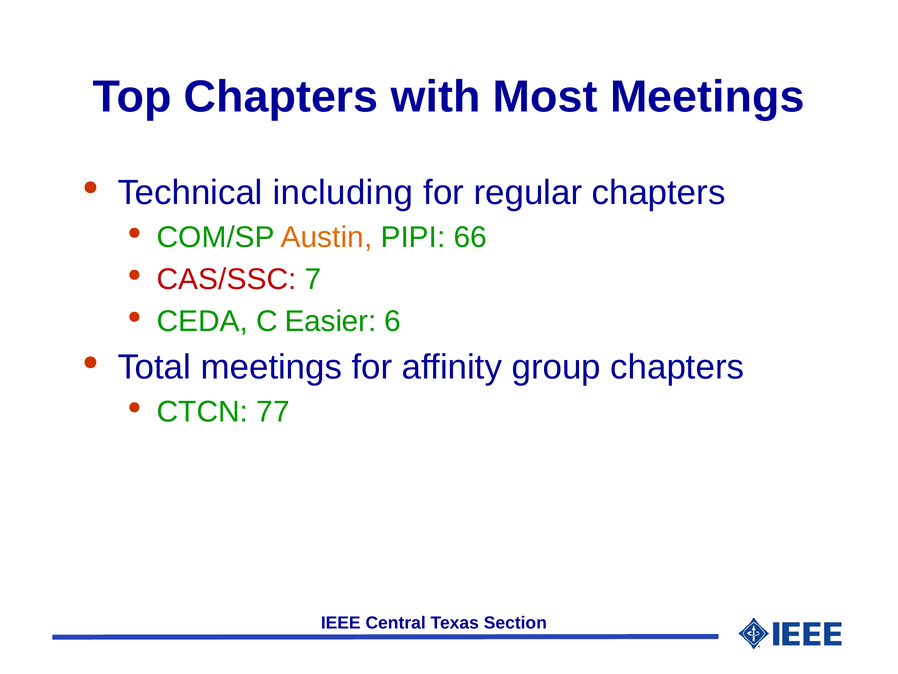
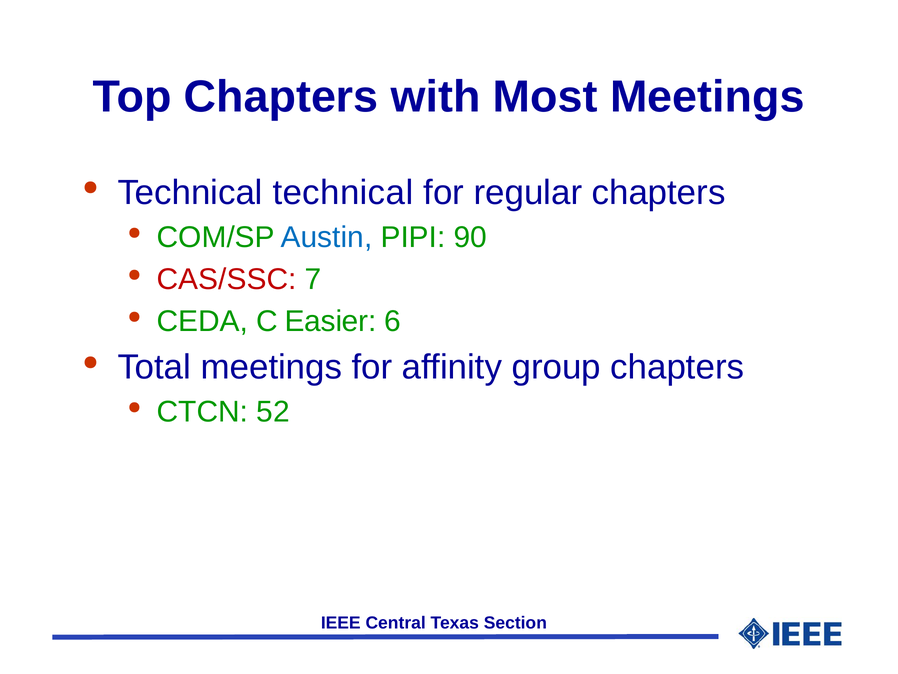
Technical including: including -> technical
Austin colour: orange -> blue
66: 66 -> 90
77: 77 -> 52
